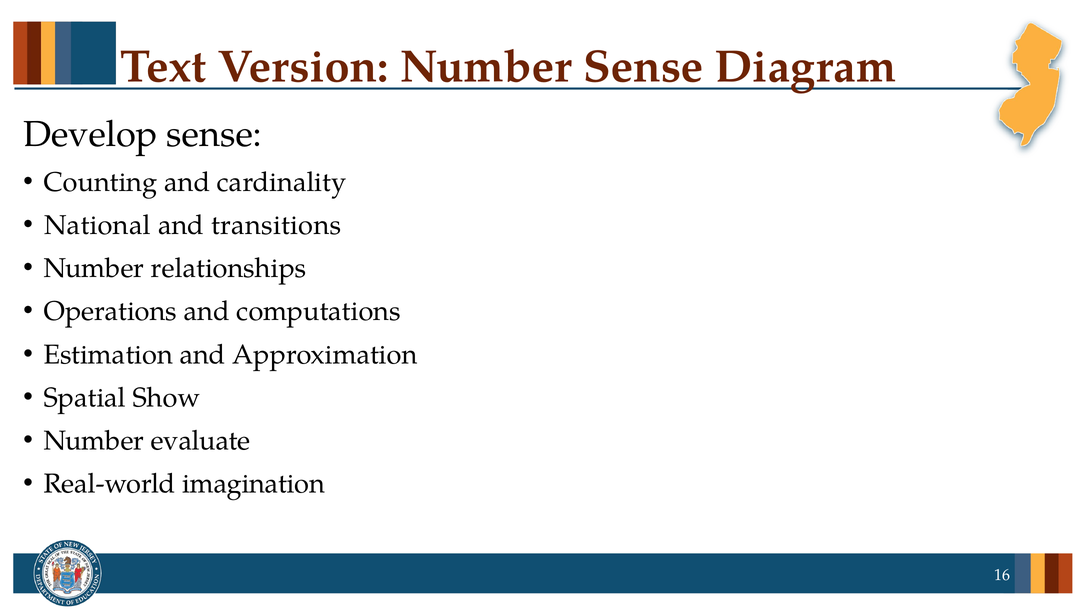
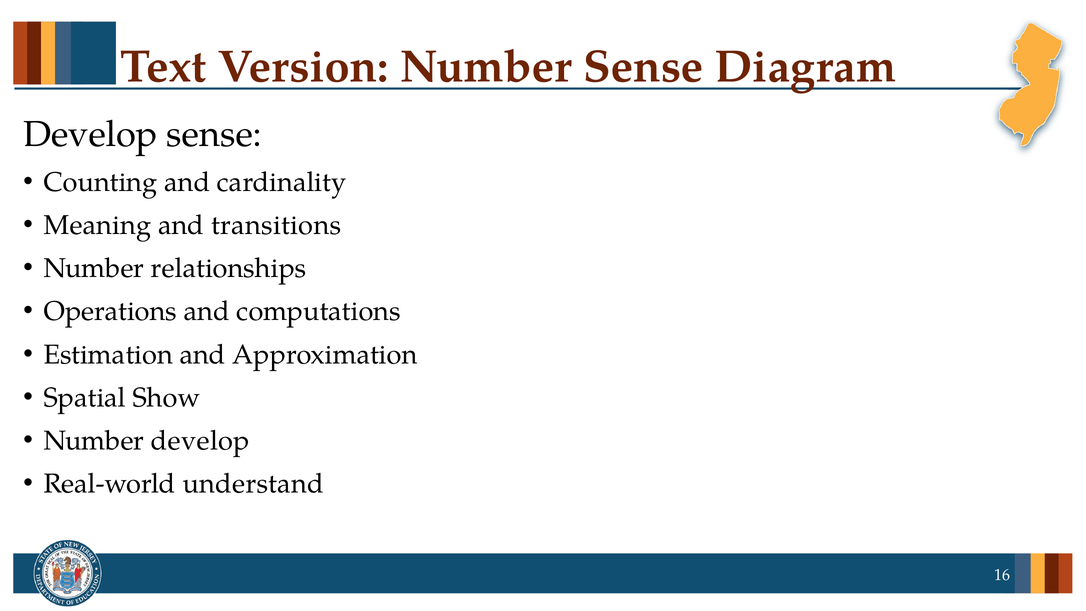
National: National -> Meaning
Number evaluate: evaluate -> develop
imagination: imagination -> understand
